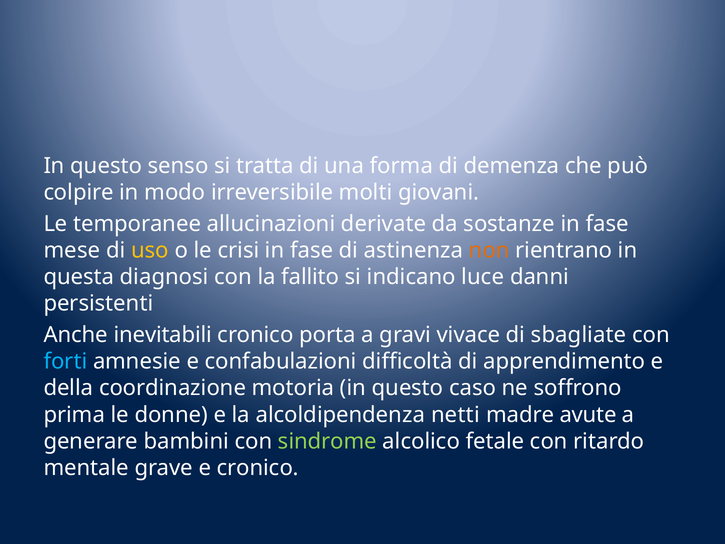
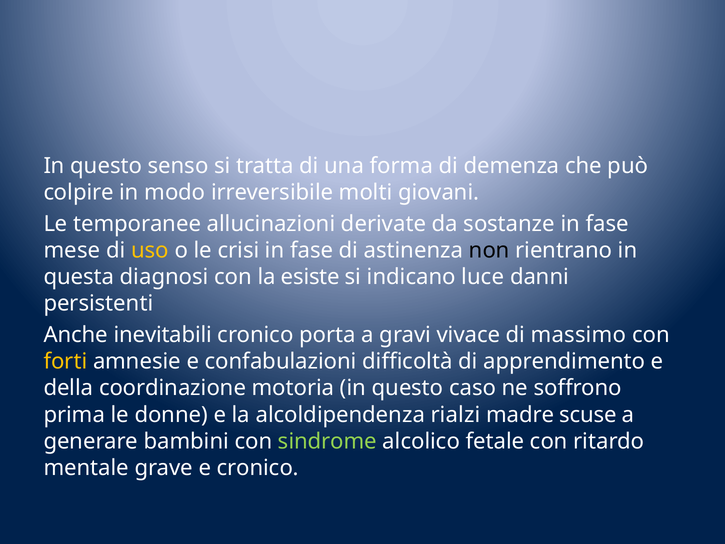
non colour: orange -> black
fallito: fallito -> esiste
sbagliate: sbagliate -> massimo
forti colour: light blue -> yellow
netti: netti -> rialzi
avute: avute -> scuse
